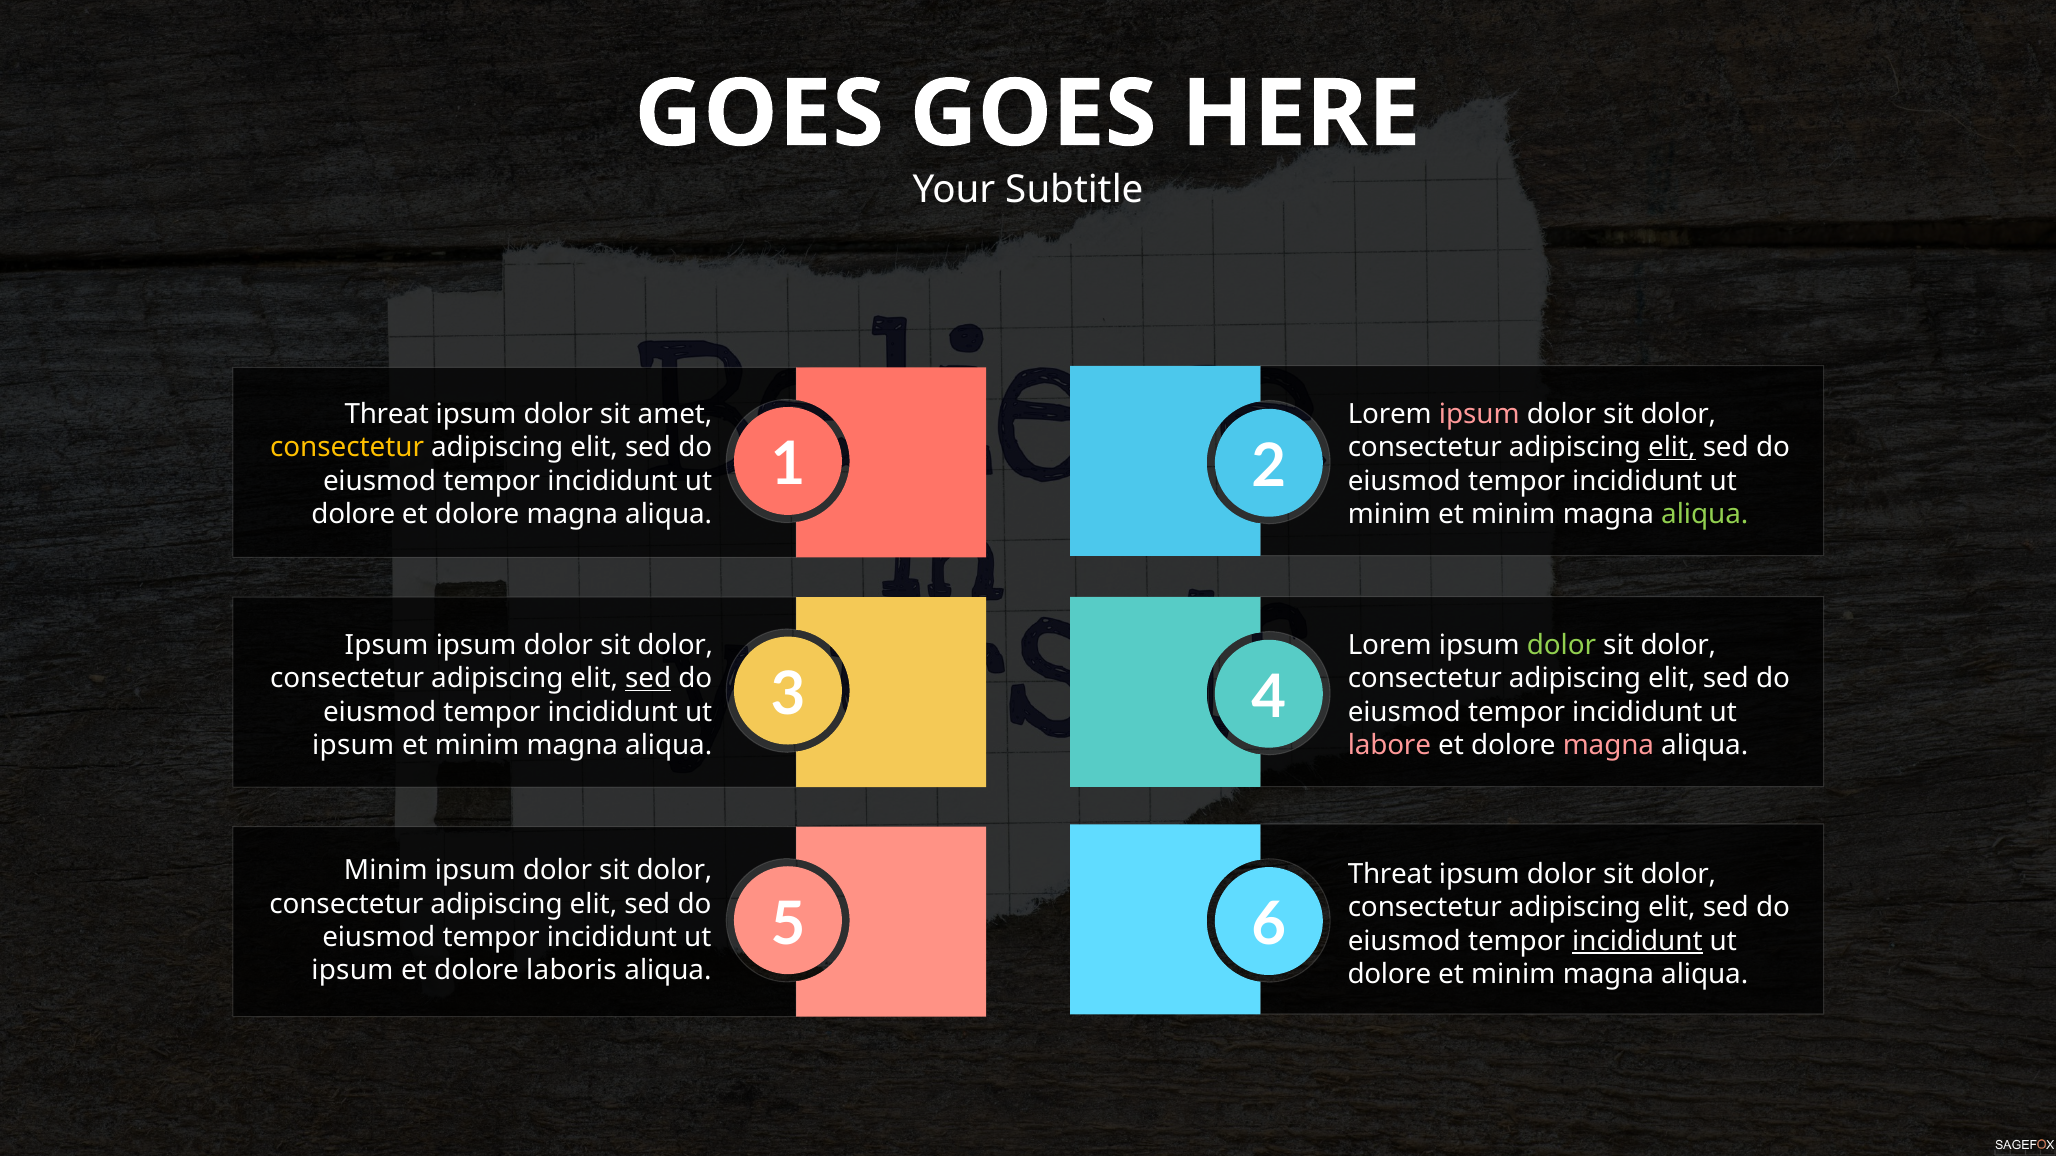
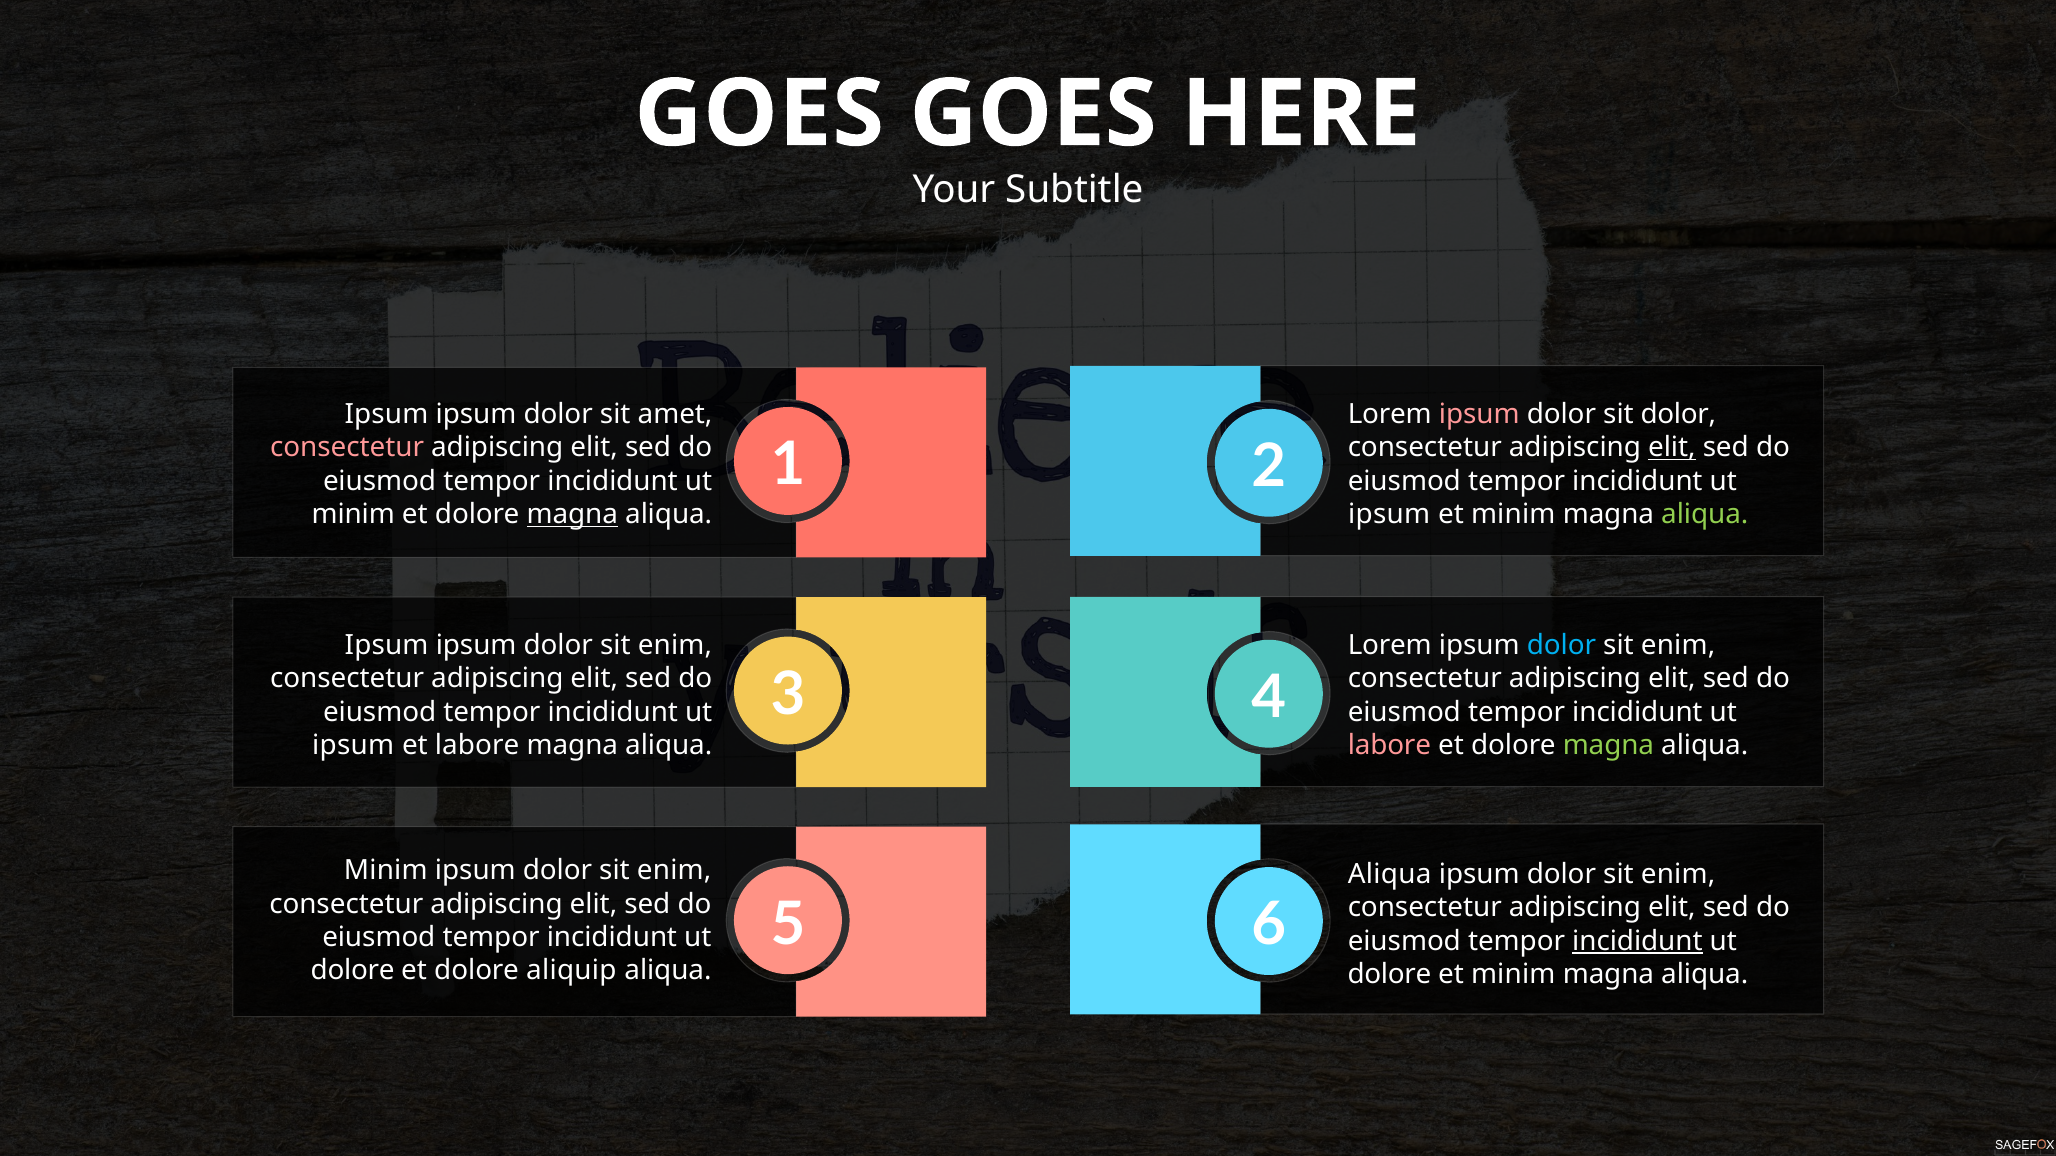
Threat at (387, 414): Threat -> Ipsum
consectetur at (347, 448) colour: yellow -> pink
dolore at (353, 515): dolore -> minim
magna at (572, 515) underline: none -> present
minim at (1389, 515): minim -> ipsum
dolor at (675, 645): dolor -> enim
dolor at (1561, 645) colour: light green -> light blue
dolor at (1678, 645): dolor -> enim
sed at (648, 679) underline: present -> none
minim at (477, 746): minim -> labore
magna at (1608, 746) colour: pink -> light green
dolor at (674, 871): dolor -> enim
Threat at (1390, 875): Threat -> Aliqua
dolor at (1678, 875): dolor -> enim
ipsum at (352, 971): ipsum -> dolore
laboris: laboris -> aliquip
